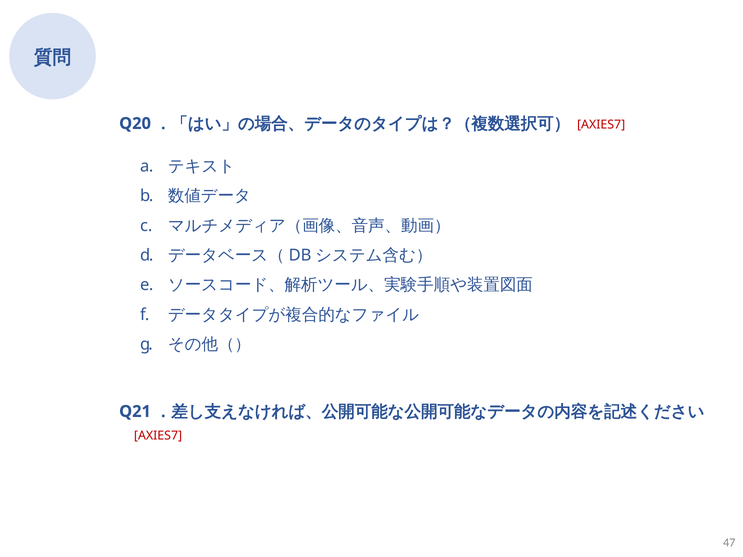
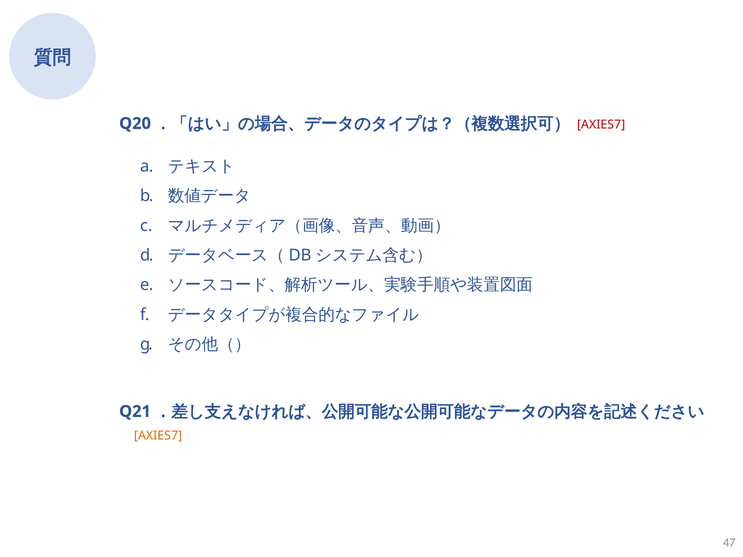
AXIES7 at (158, 436) colour: red -> orange
